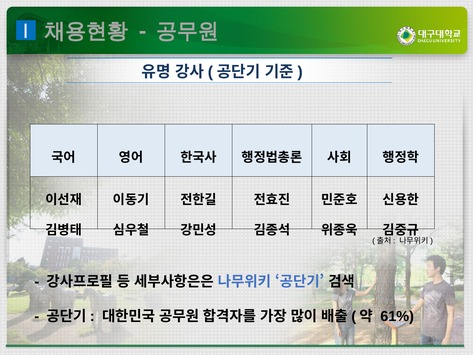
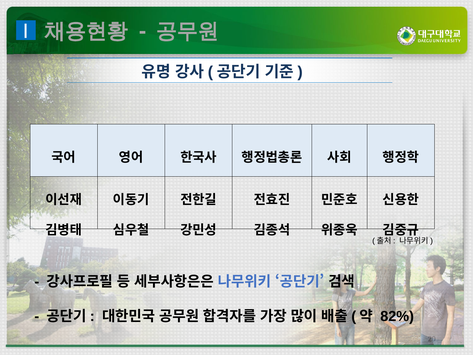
61%: 61% -> 82%
